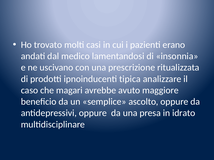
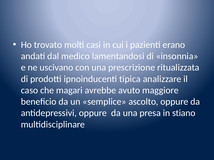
idrato: idrato -> stiano
